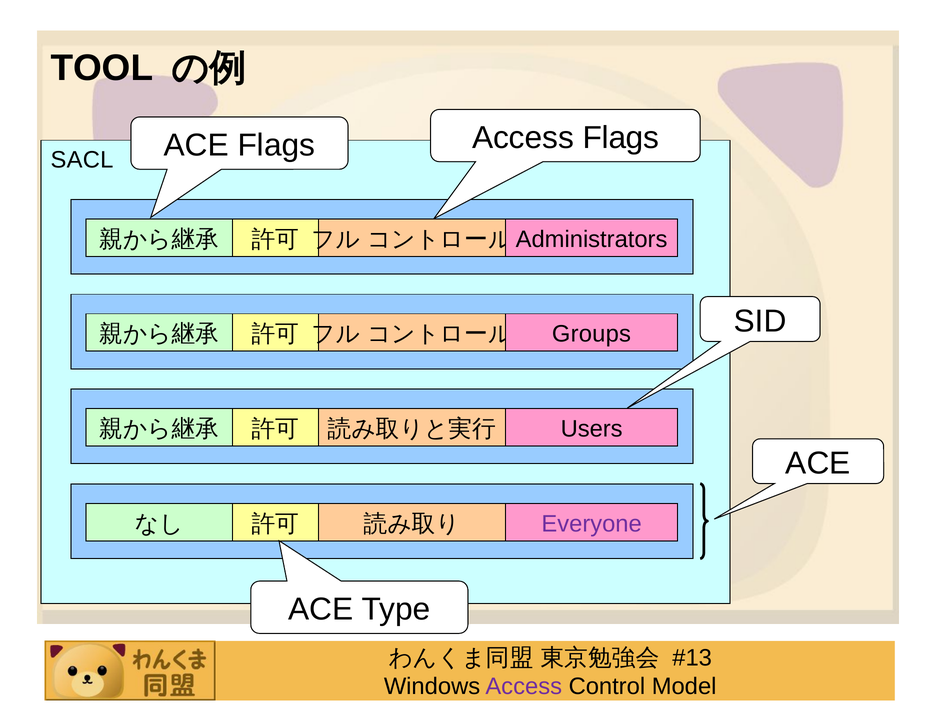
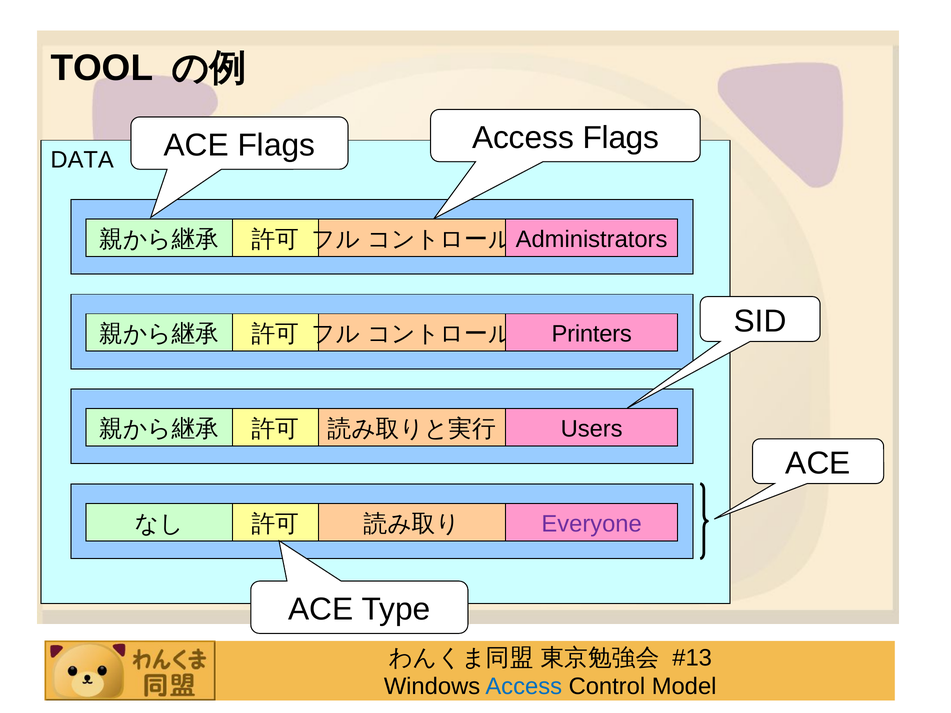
SACL: SACL -> DATA
Groups: Groups -> Printers
Access at (524, 687) colour: purple -> blue
